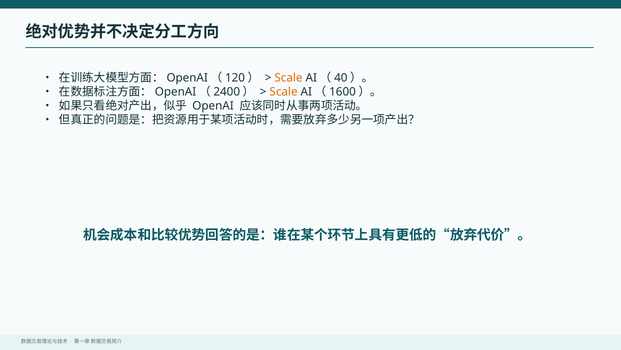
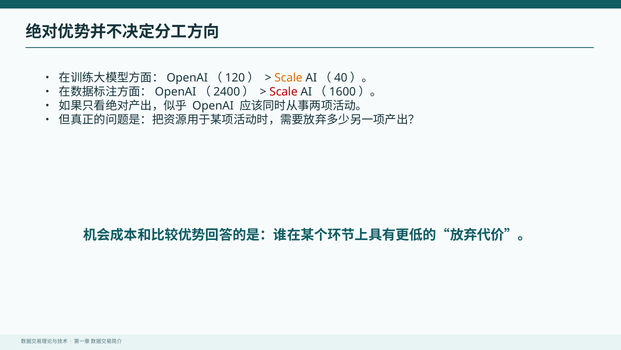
Scale at (284, 92) colour: orange -> red
